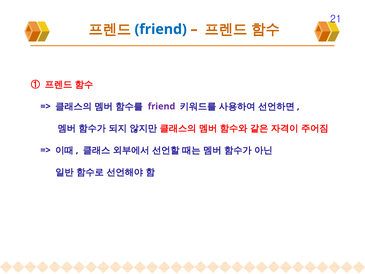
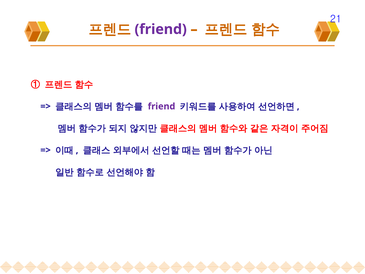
friend at (161, 29) colour: blue -> purple
